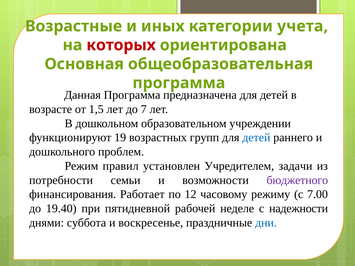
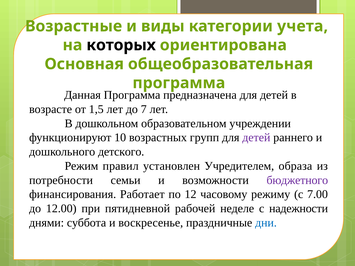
иных: иных -> виды
которых colour: red -> black
19: 19 -> 10
детей at (256, 138) colour: blue -> purple
проблем: проблем -> детского
задачи: задачи -> образа
19.40: 19.40 -> 12.00
